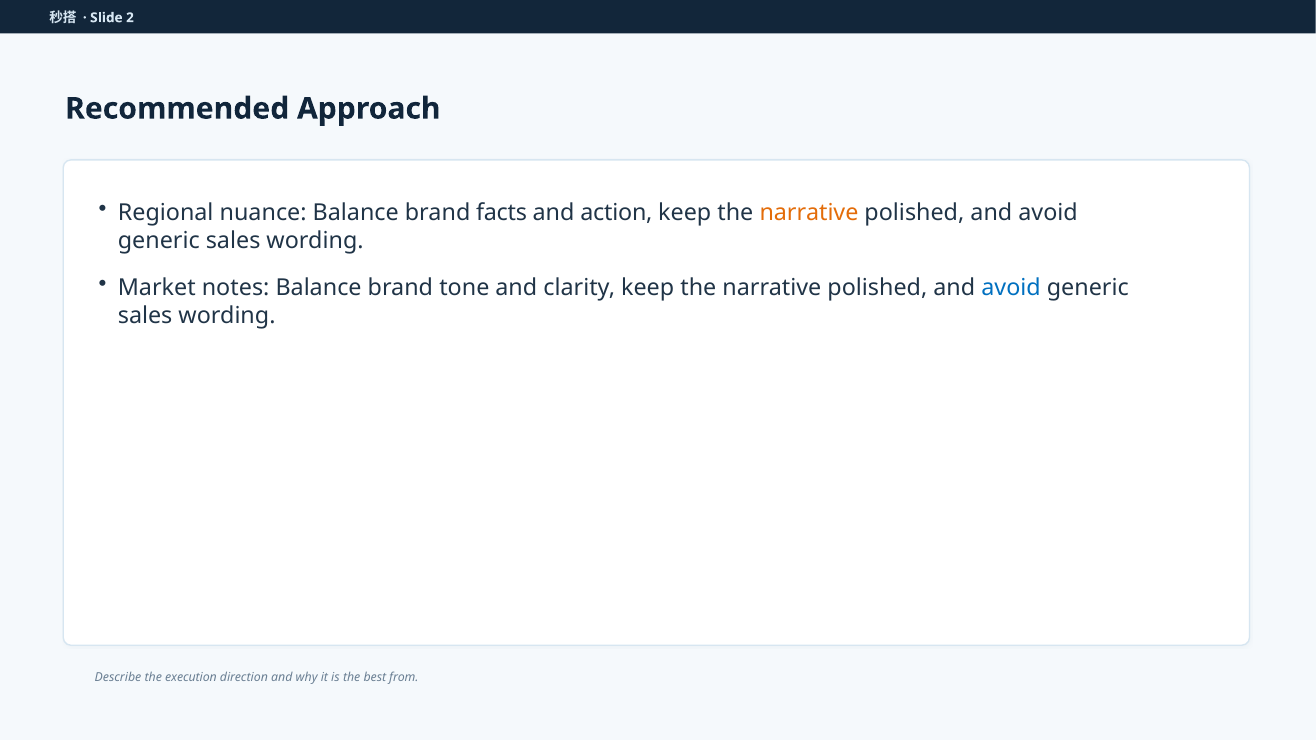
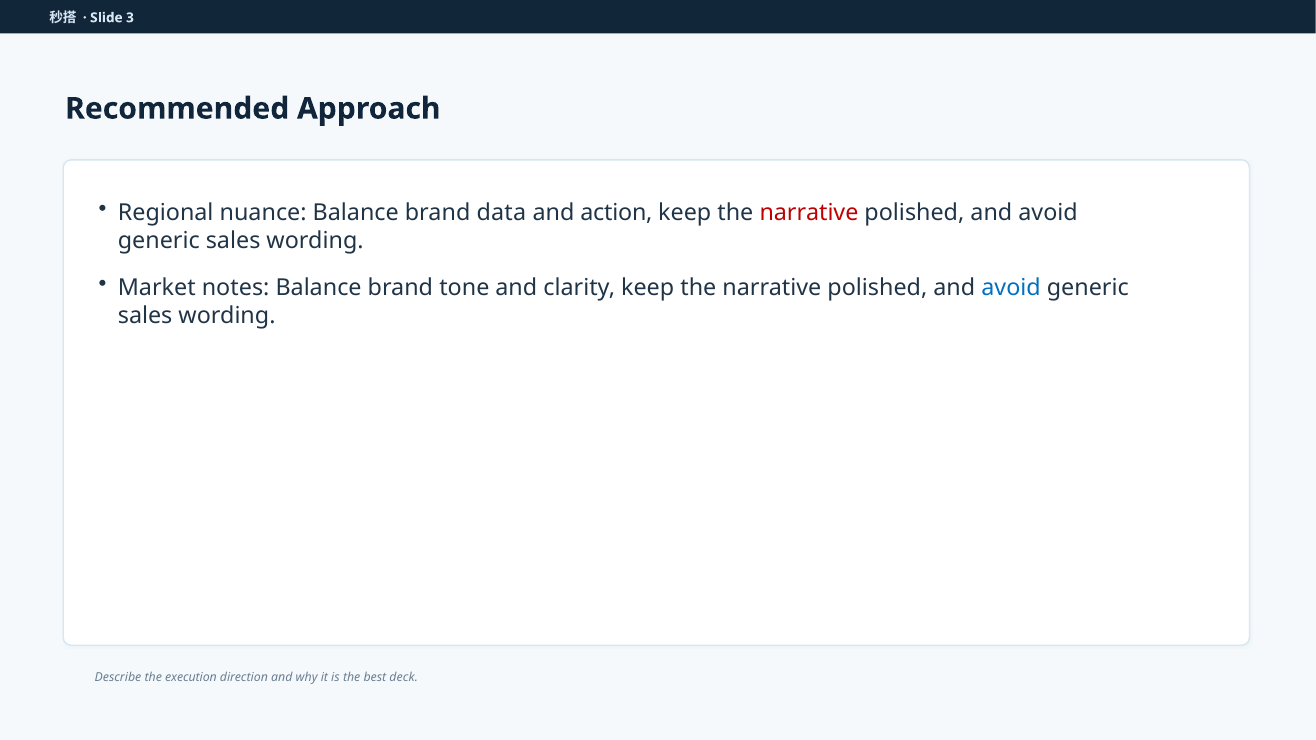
2: 2 -> 3
facts: facts -> data
narrative at (809, 213) colour: orange -> red
from: from -> deck
